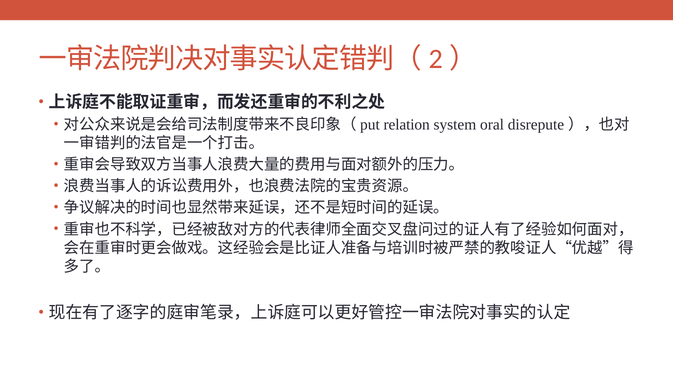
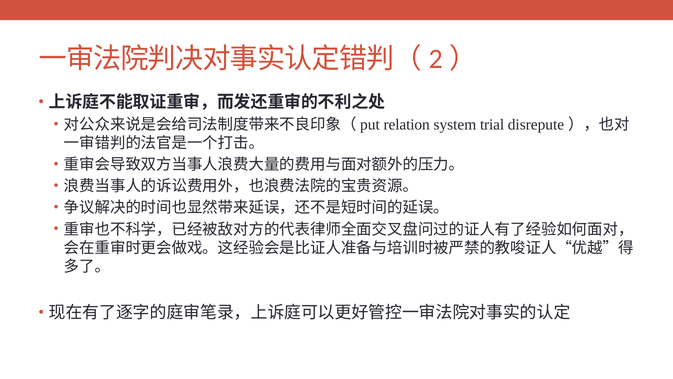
oral: oral -> trial
